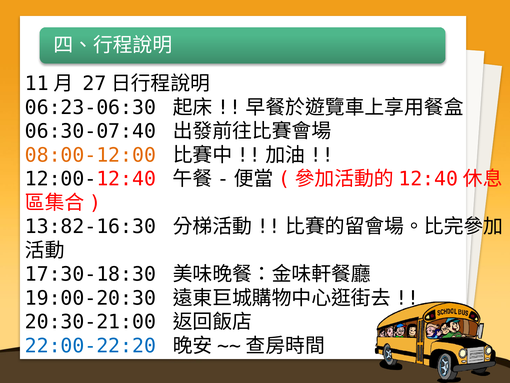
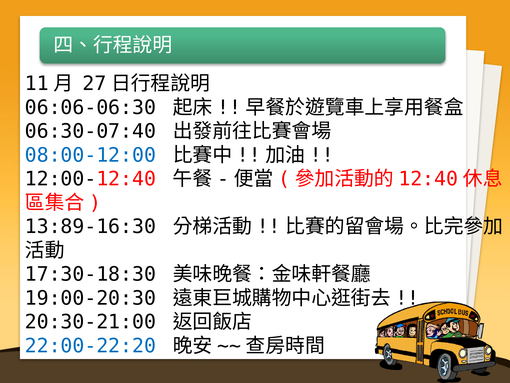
06:23-06:30: 06:23-06:30 -> 06:06-06:30
08:00-12:00 colour: orange -> blue
13:82-16:30: 13:82-16:30 -> 13:89-16:30
